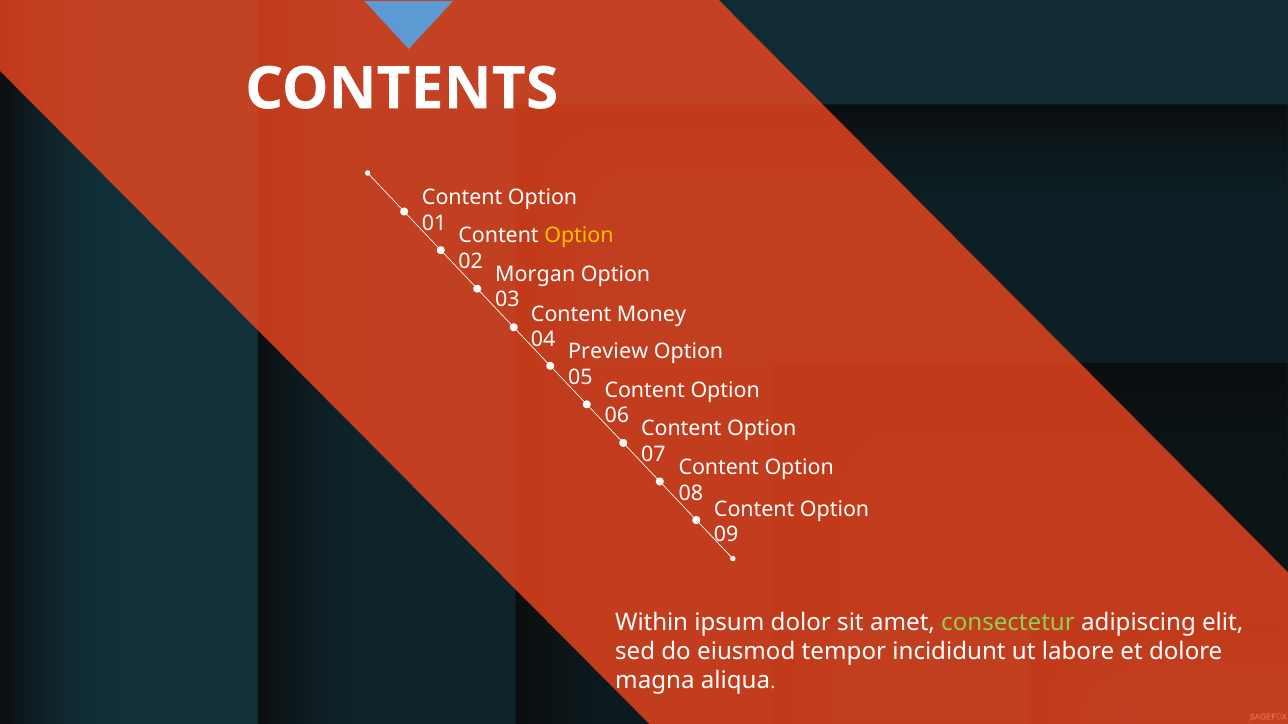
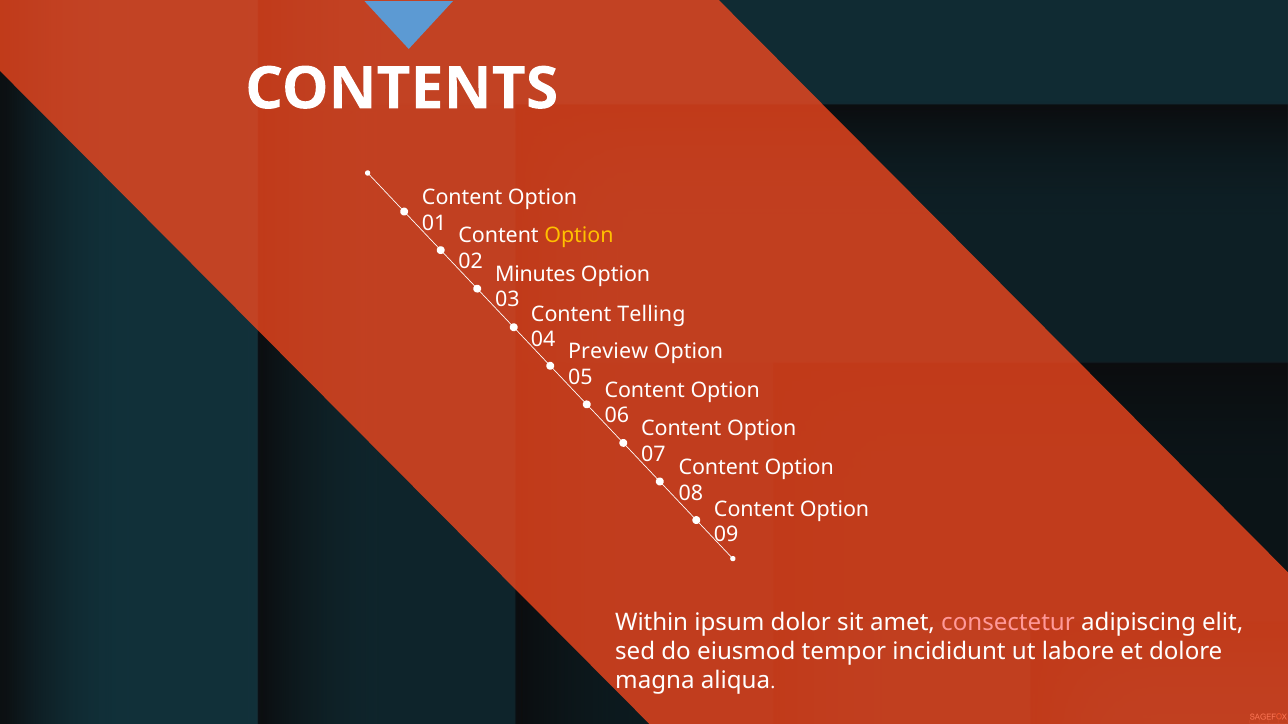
Morgan: Morgan -> Minutes
Money: Money -> Telling
consectetur colour: light green -> pink
